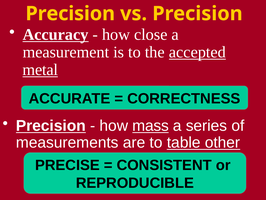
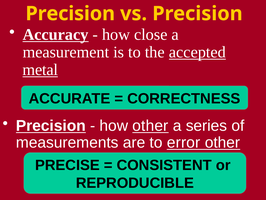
how mass: mass -> other
table: table -> error
